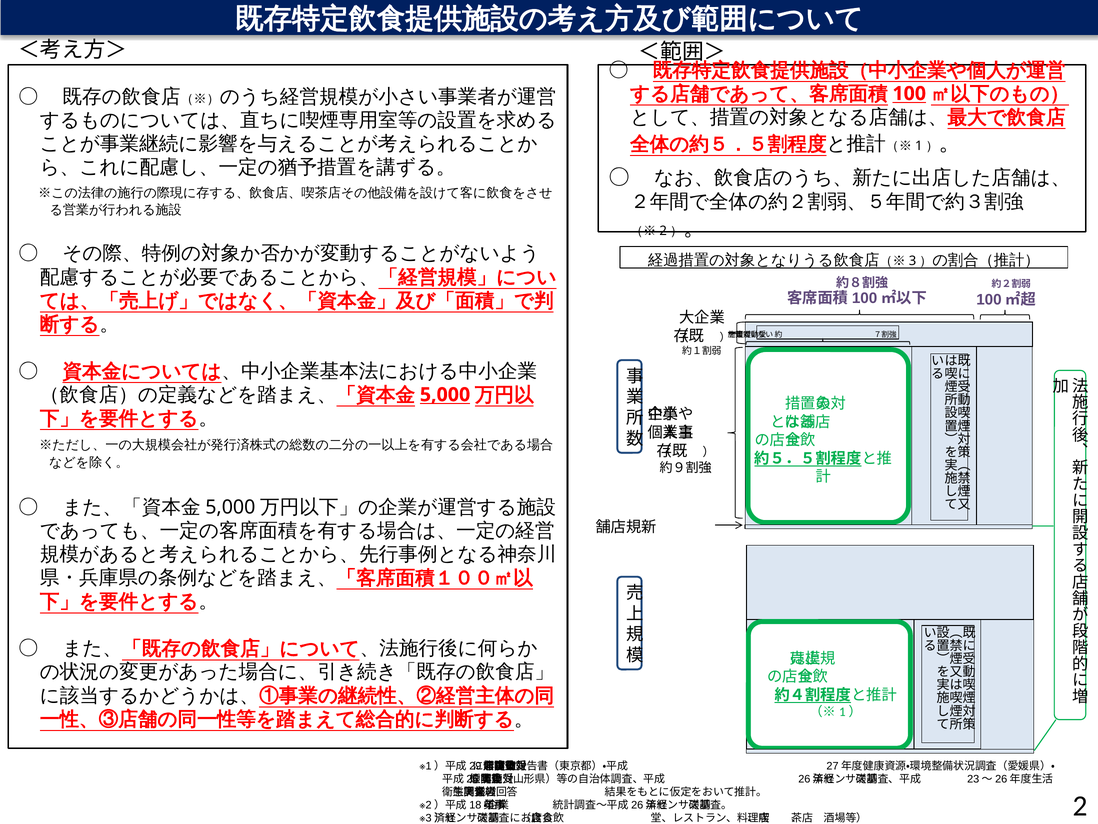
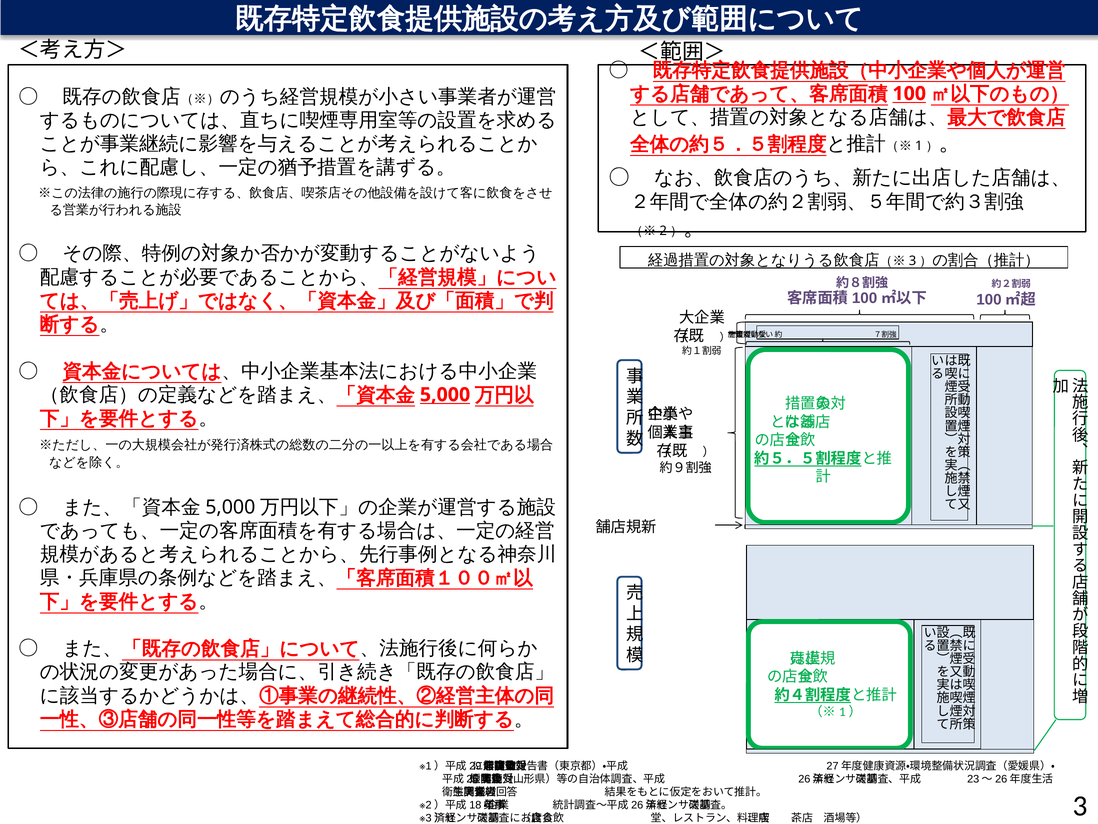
2: 2 -> 3
